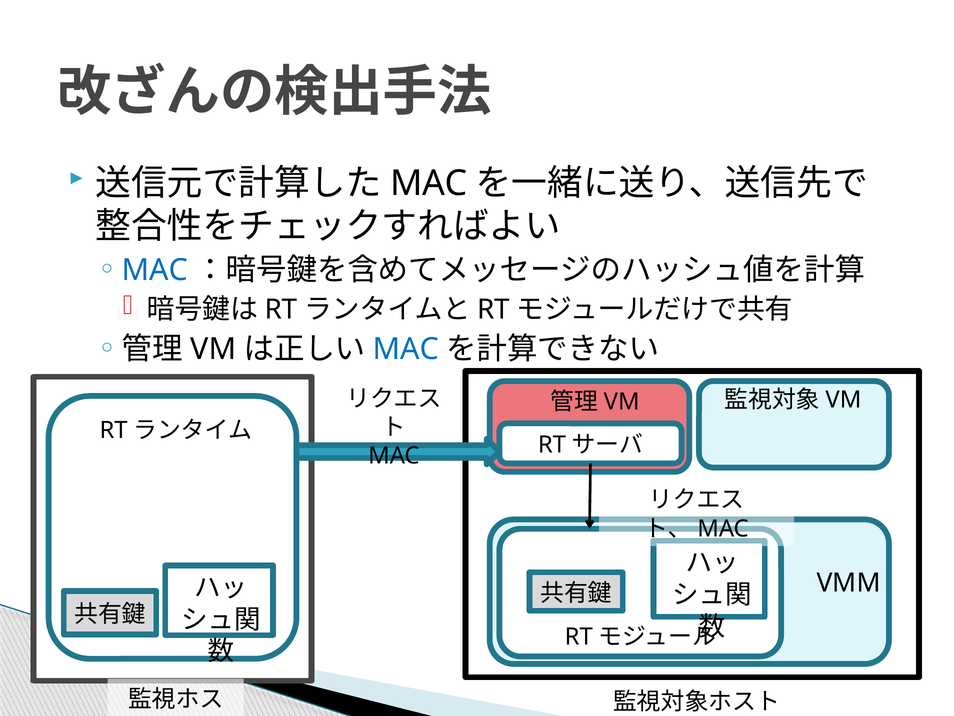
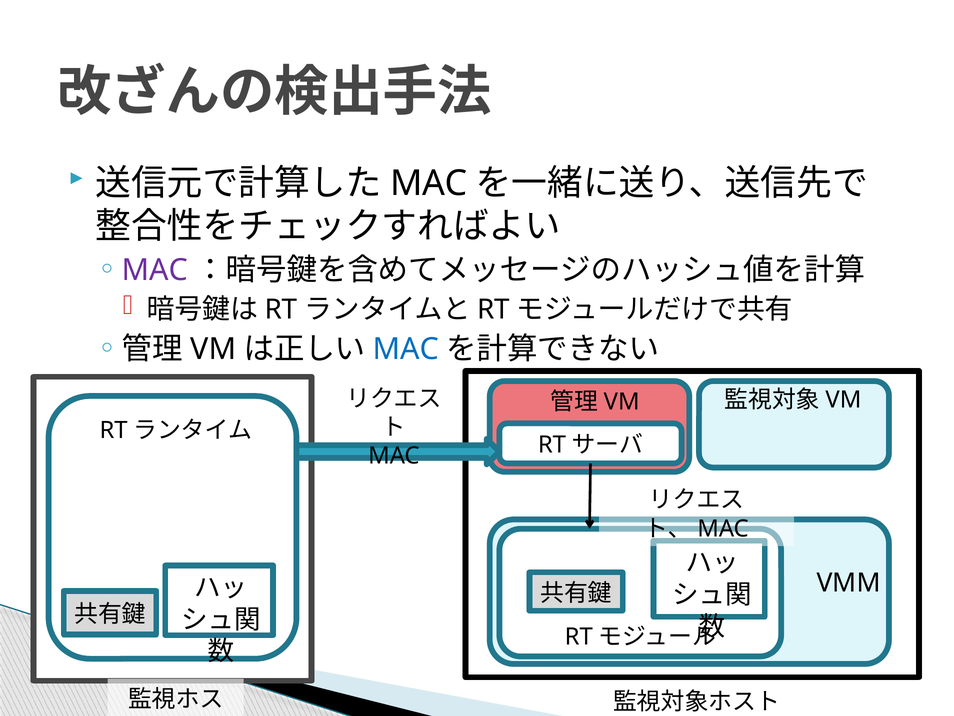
MAC at (155, 270) colour: blue -> purple
